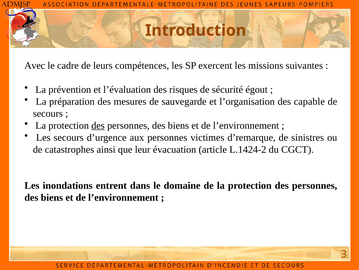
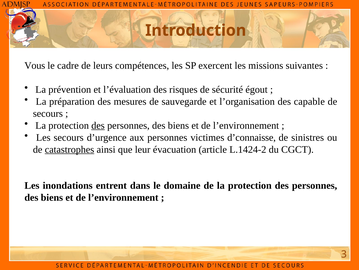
Avec: Avec -> Vous
d’remarque: d’remarque -> d’connaisse
catastrophes underline: none -> present
